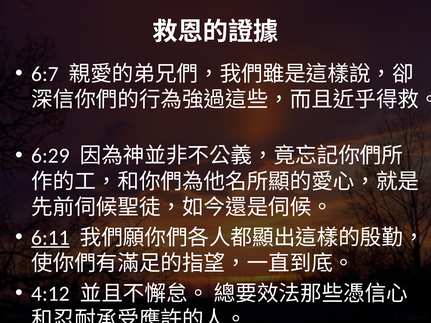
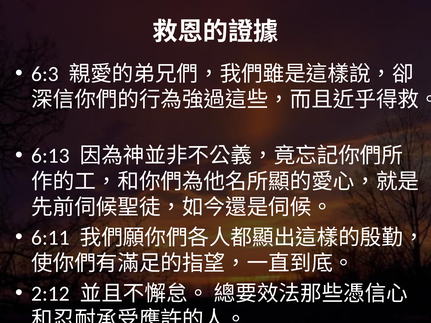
6:7: 6:7 -> 6:3
6:29: 6:29 -> 6:13
6:11 underline: present -> none
4:12: 4:12 -> 2:12
